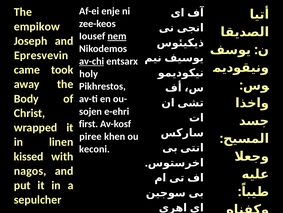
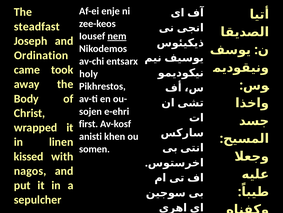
empikow: empikow -> steadfast
Epresvevin: Epresvevin -> Ordination
av-chi underline: present -> none
piree: piree -> anisti
keconi: keconi -> somen
